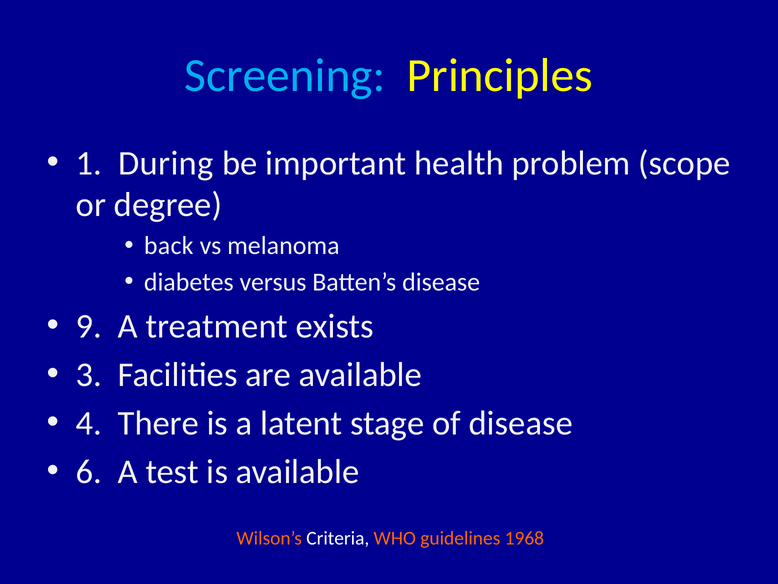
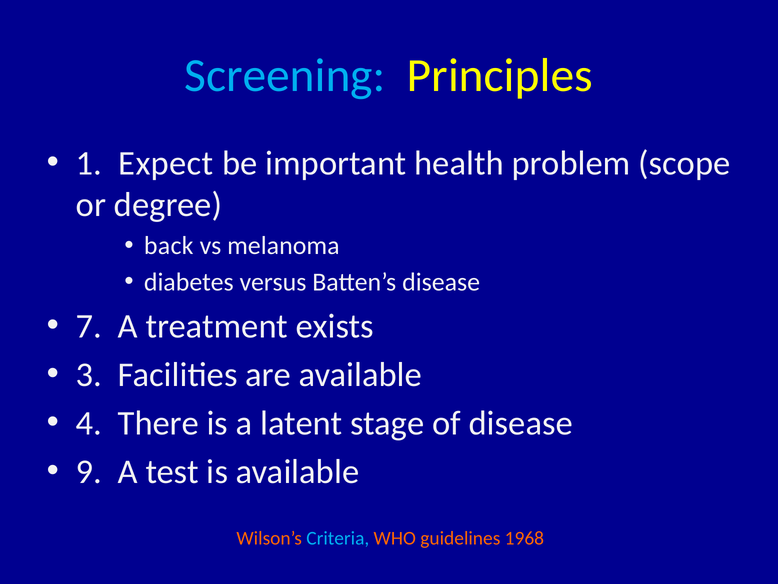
During: During -> Expect
9: 9 -> 7
6: 6 -> 9
Criteria colour: white -> light blue
